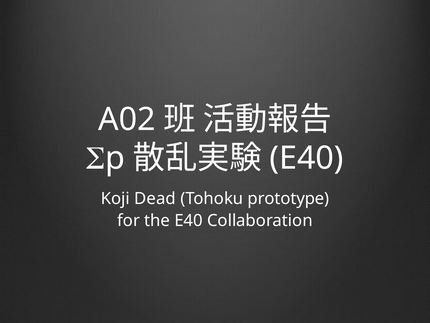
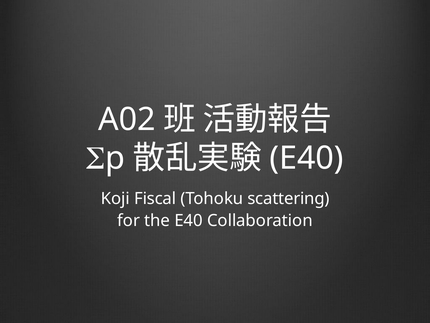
Dead: Dead -> Fiscal
prototype: prototype -> scattering
